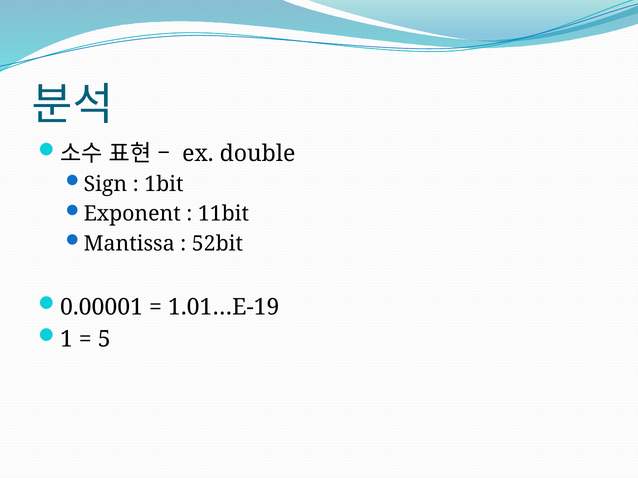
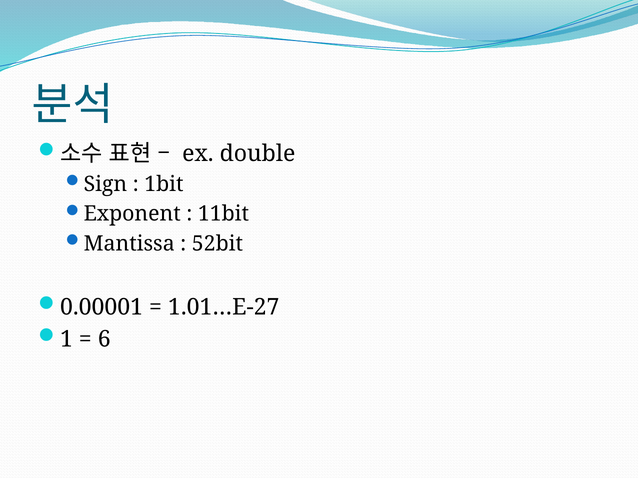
1.01…E-19: 1.01…E-19 -> 1.01…E-27
5: 5 -> 6
